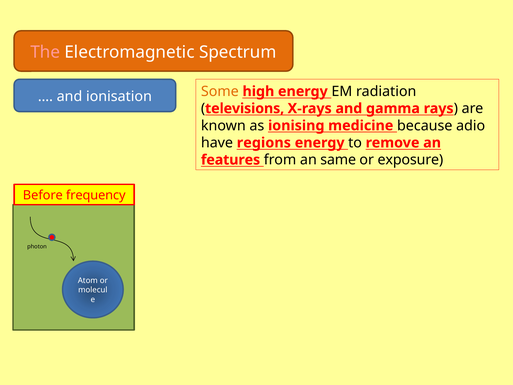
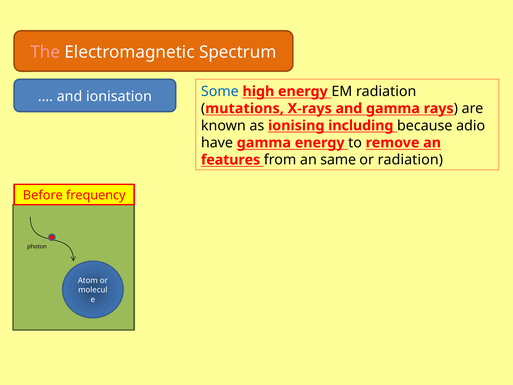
Some colour: orange -> blue
televisions: televisions -> mutations
medicine: medicine -> including
have regions: regions -> gamma
or exposure: exposure -> radiation
